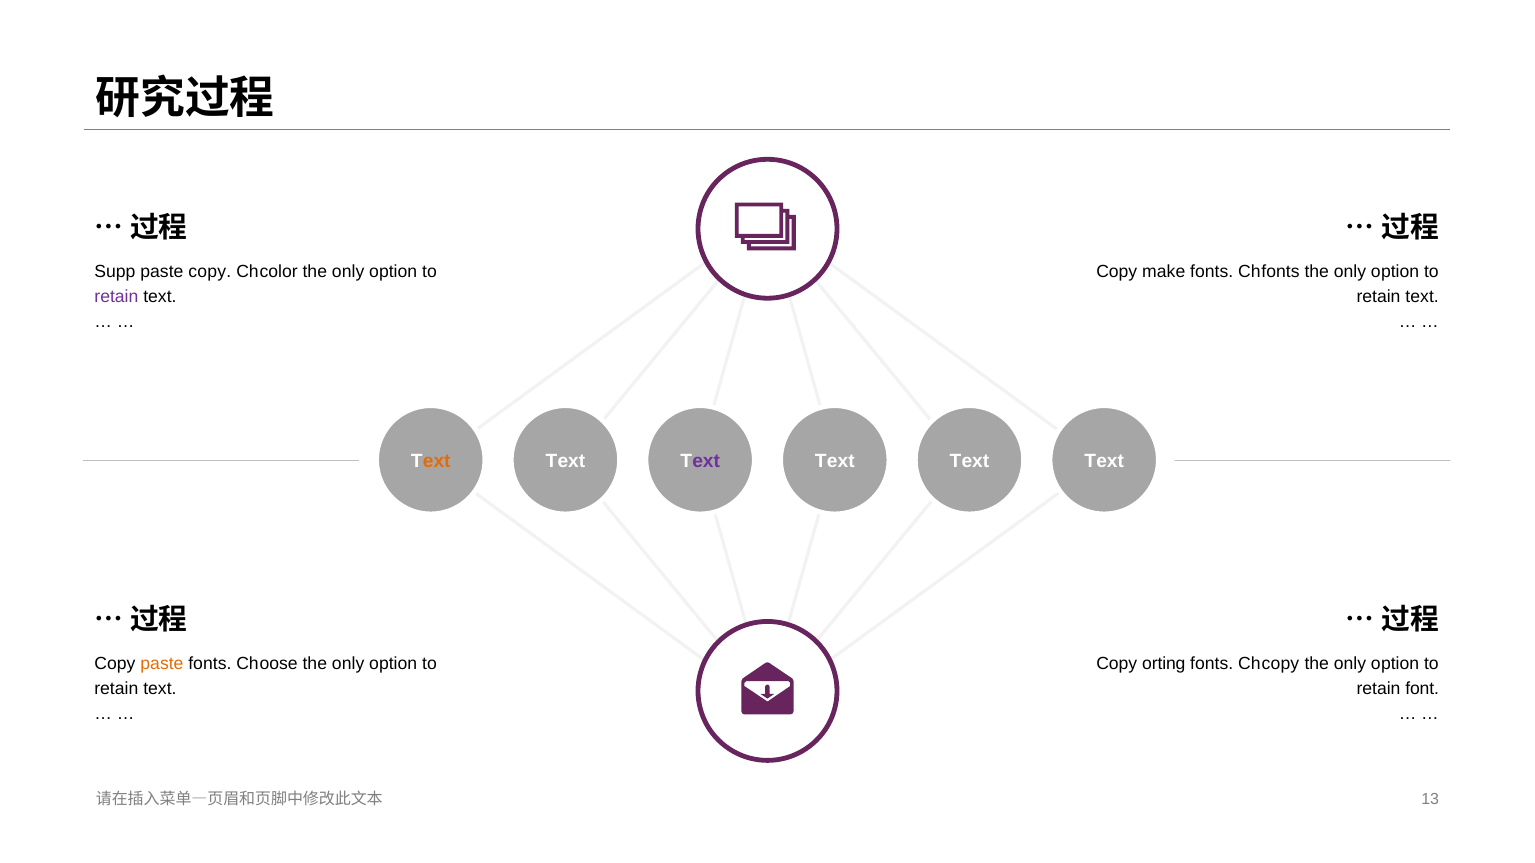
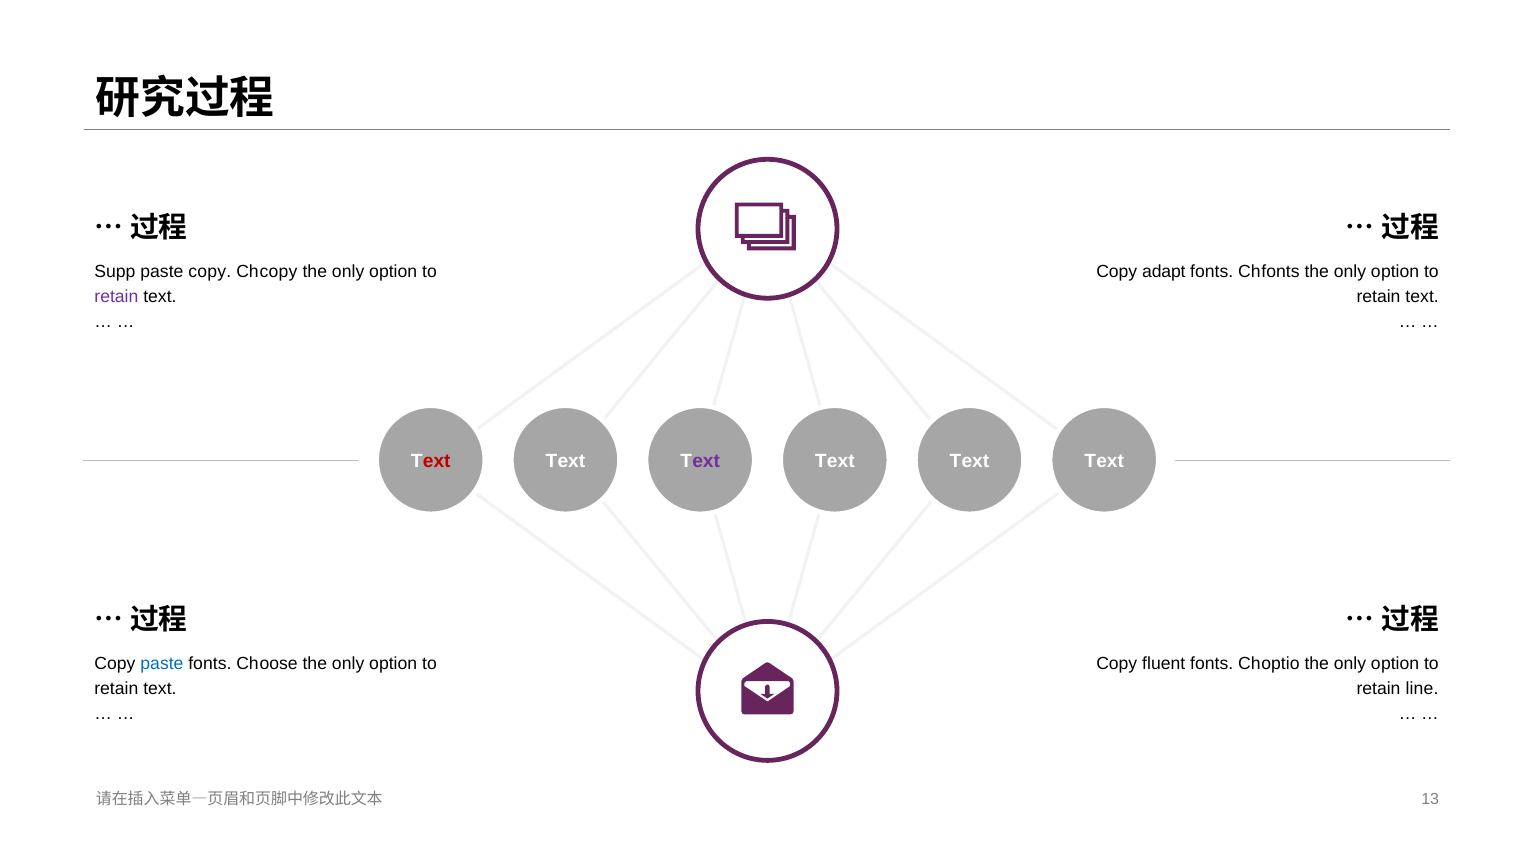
Ch color: color -> copy
make: make -> adapt
ext at (437, 461) colour: orange -> red
paste at (162, 664) colour: orange -> blue
orting: orting -> fluent
Ch copy: copy -> optio
font: font -> line
